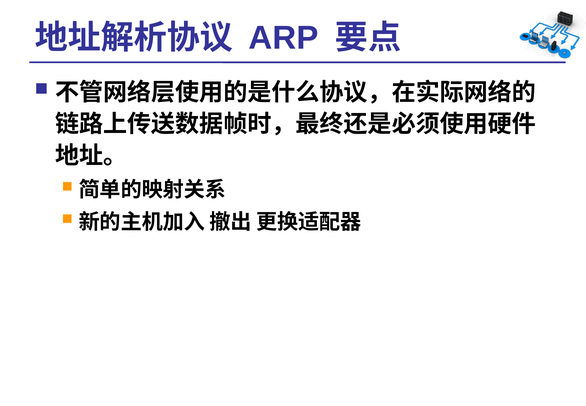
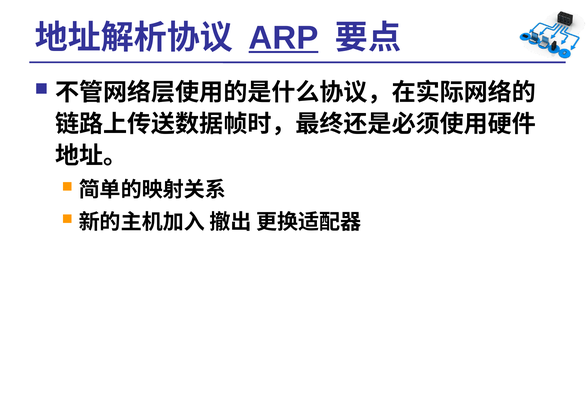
ARP underline: none -> present
